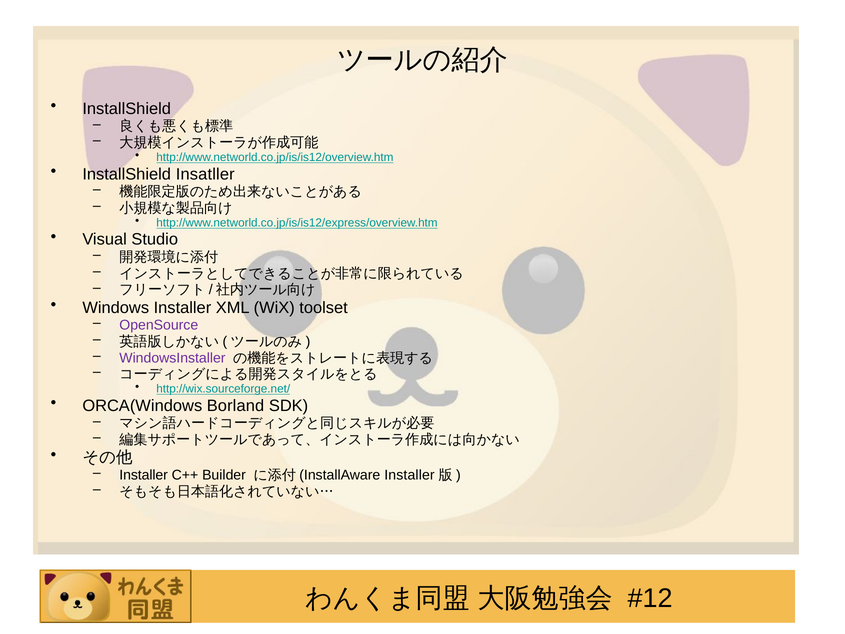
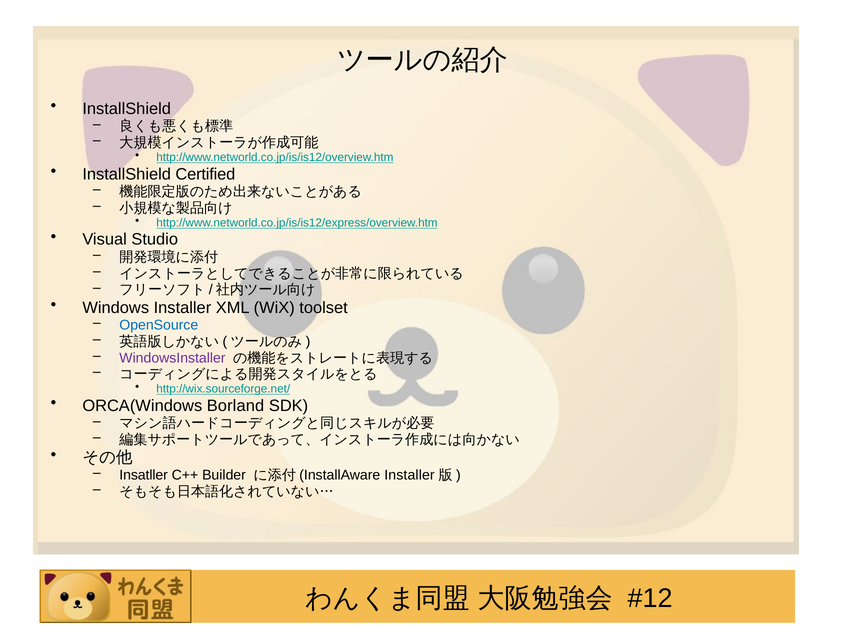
Insatller: Insatller -> Certified
OpenSource colour: purple -> blue
Installer at (144, 475): Installer -> Insatller
